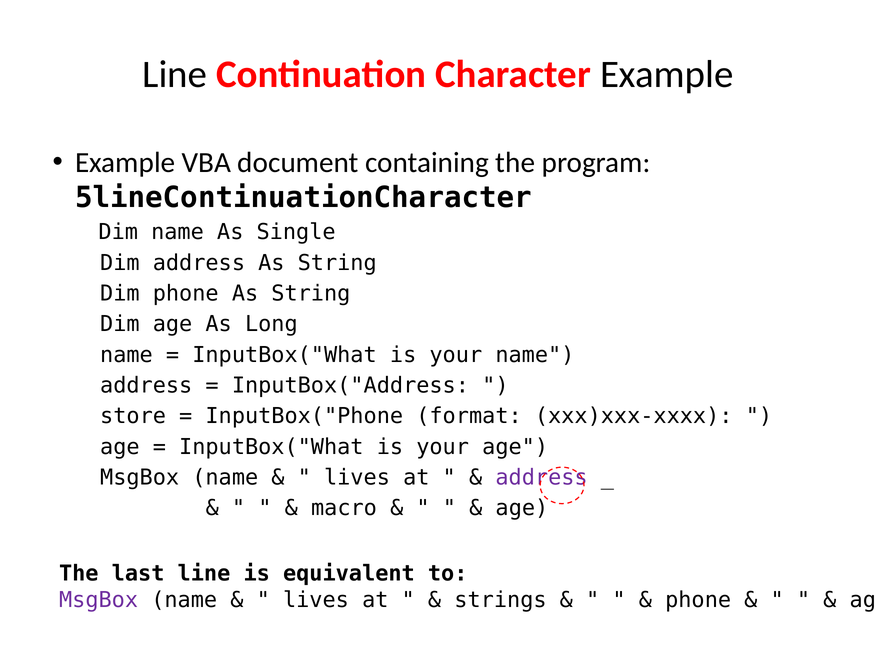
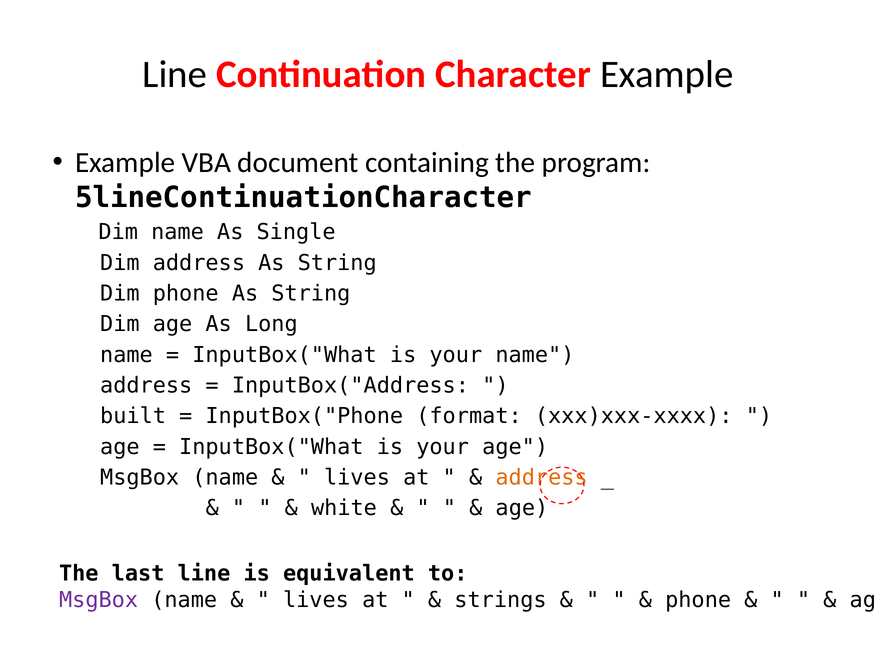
store: store -> built
address at (542, 478) colour: purple -> orange
macro: macro -> white
